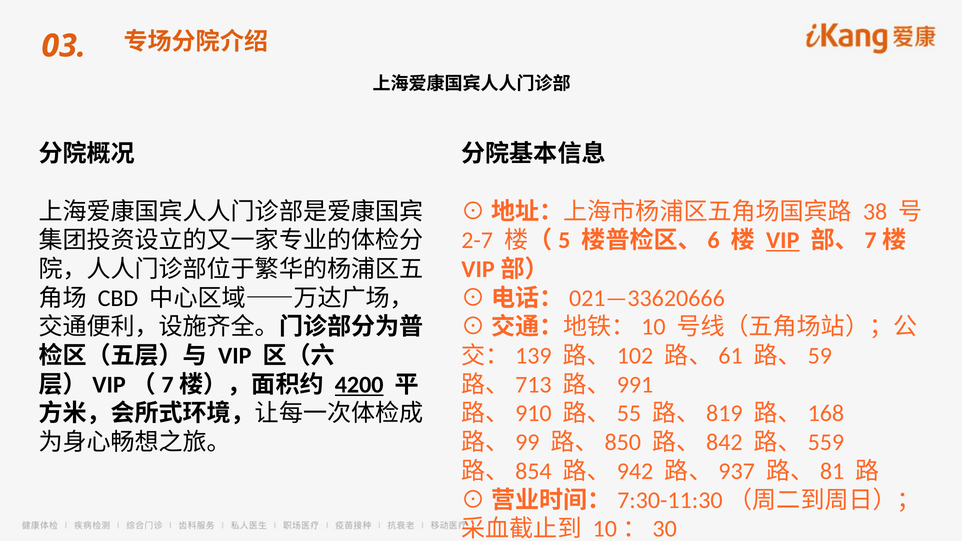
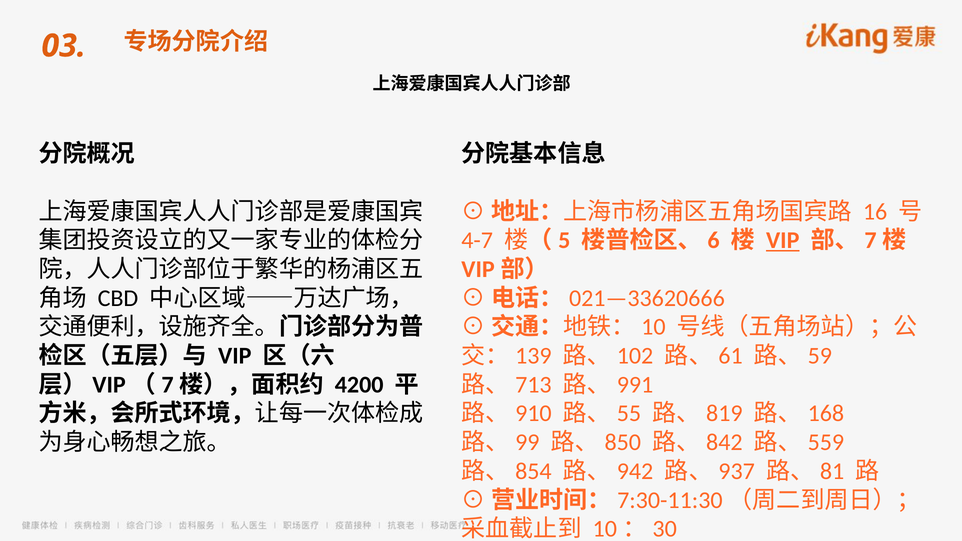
38: 38 -> 16
2-7: 2-7 -> 4-7
4200 underline: present -> none
